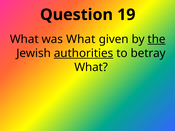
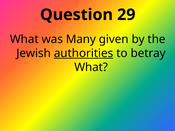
19: 19 -> 29
was What: What -> Many
the underline: present -> none
